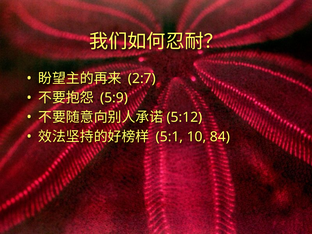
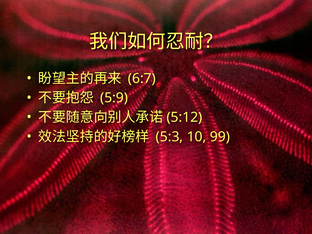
2:7: 2:7 -> 6:7
5:1: 5:1 -> 5:3
84: 84 -> 99
